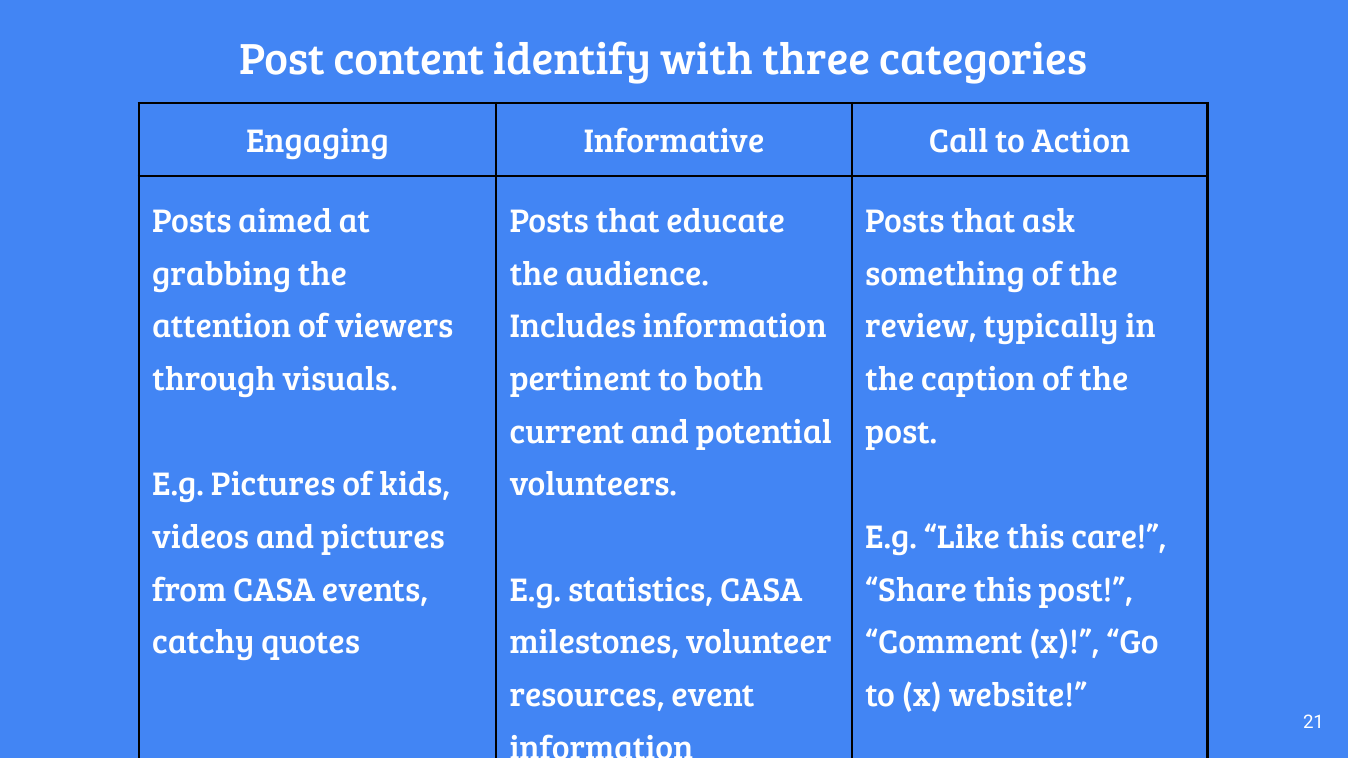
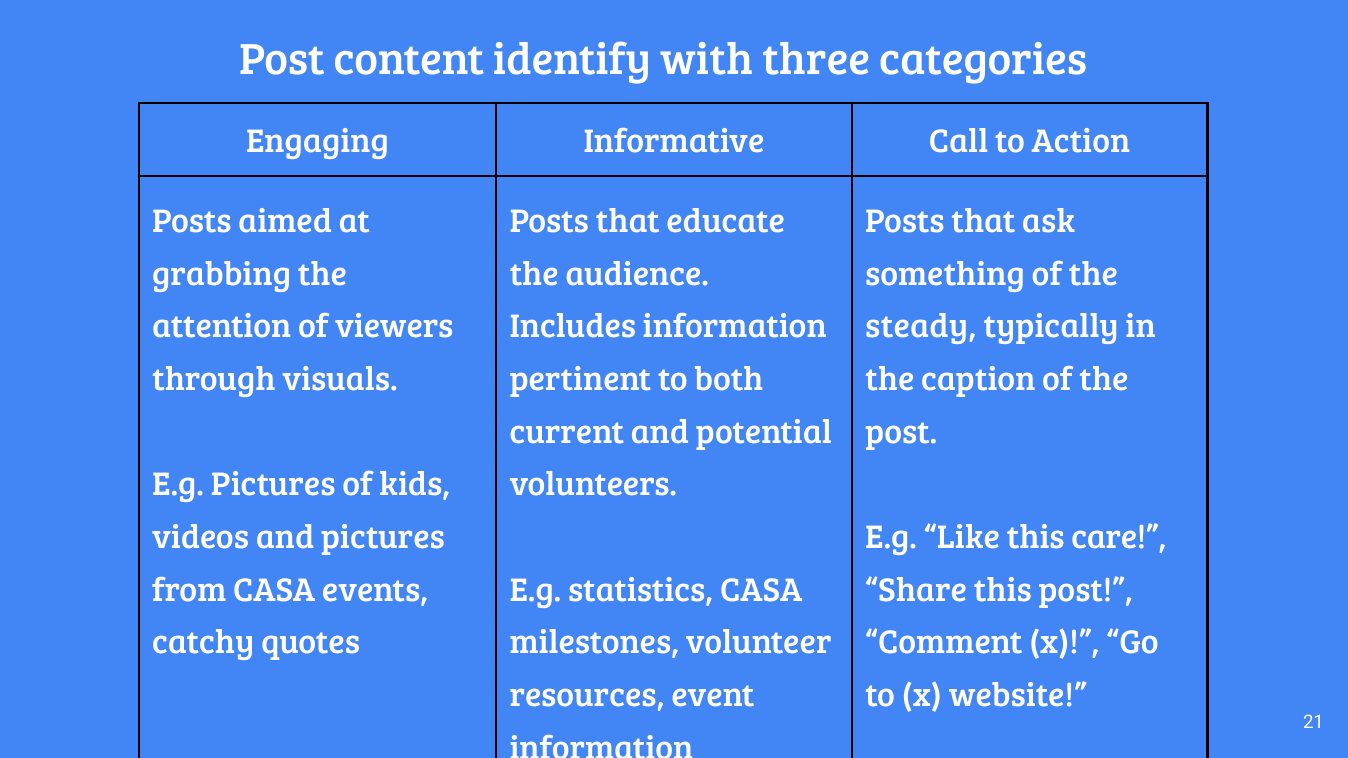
review: review -> steady
